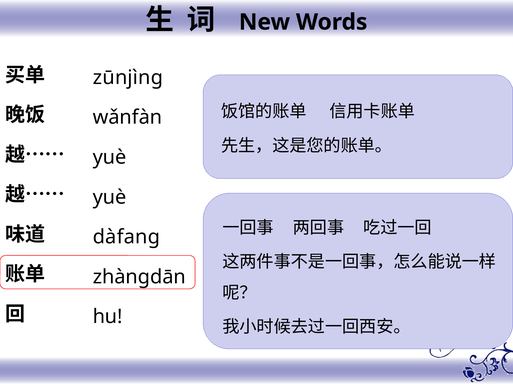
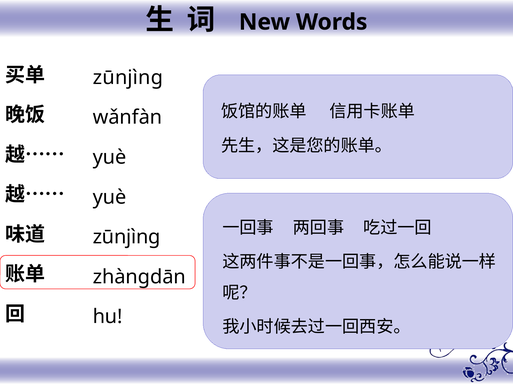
dàfang at (126, 237): dàfang -> zūnjìng
